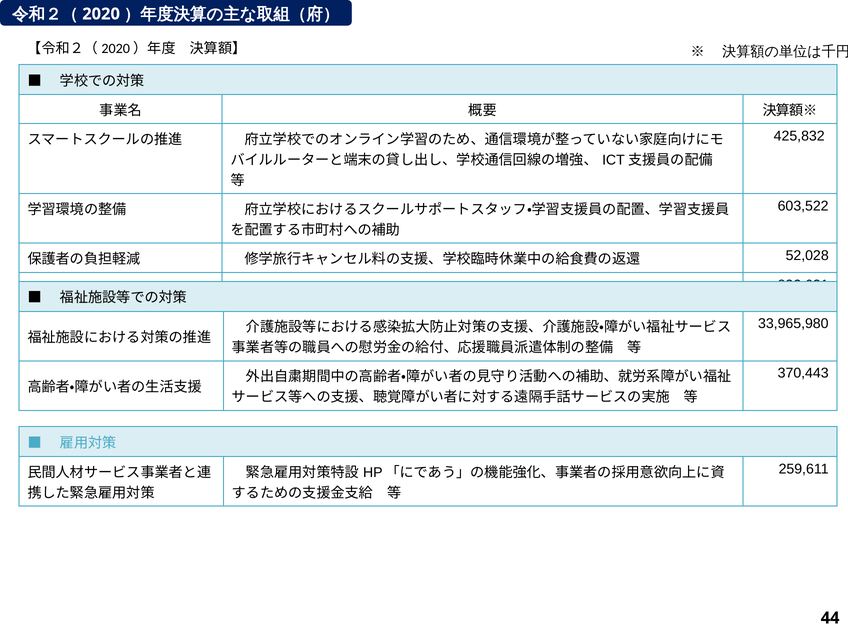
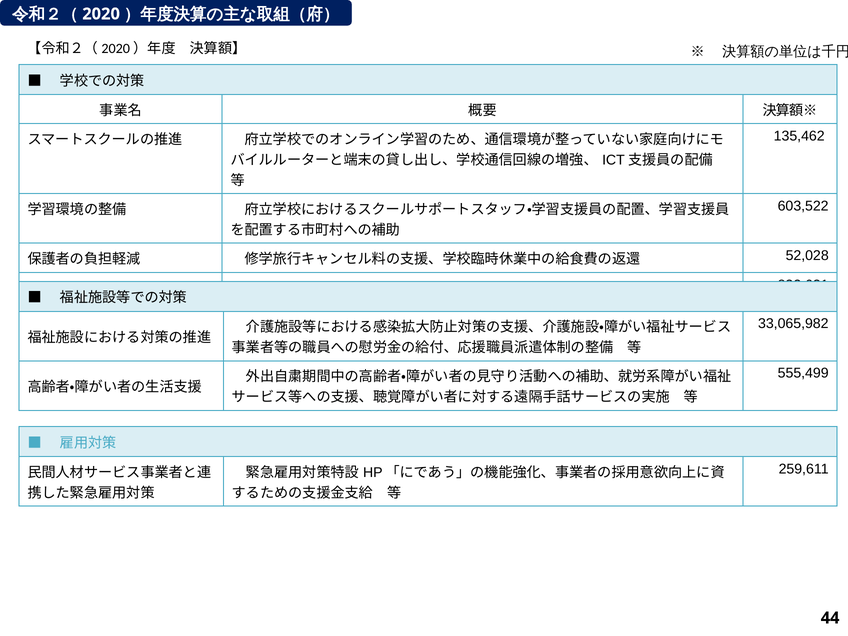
425,832: 425,832 -> 135,462
33,965,980: 33,965,980 -> 33,065,982
370,443: 370,443 -> 555,499
